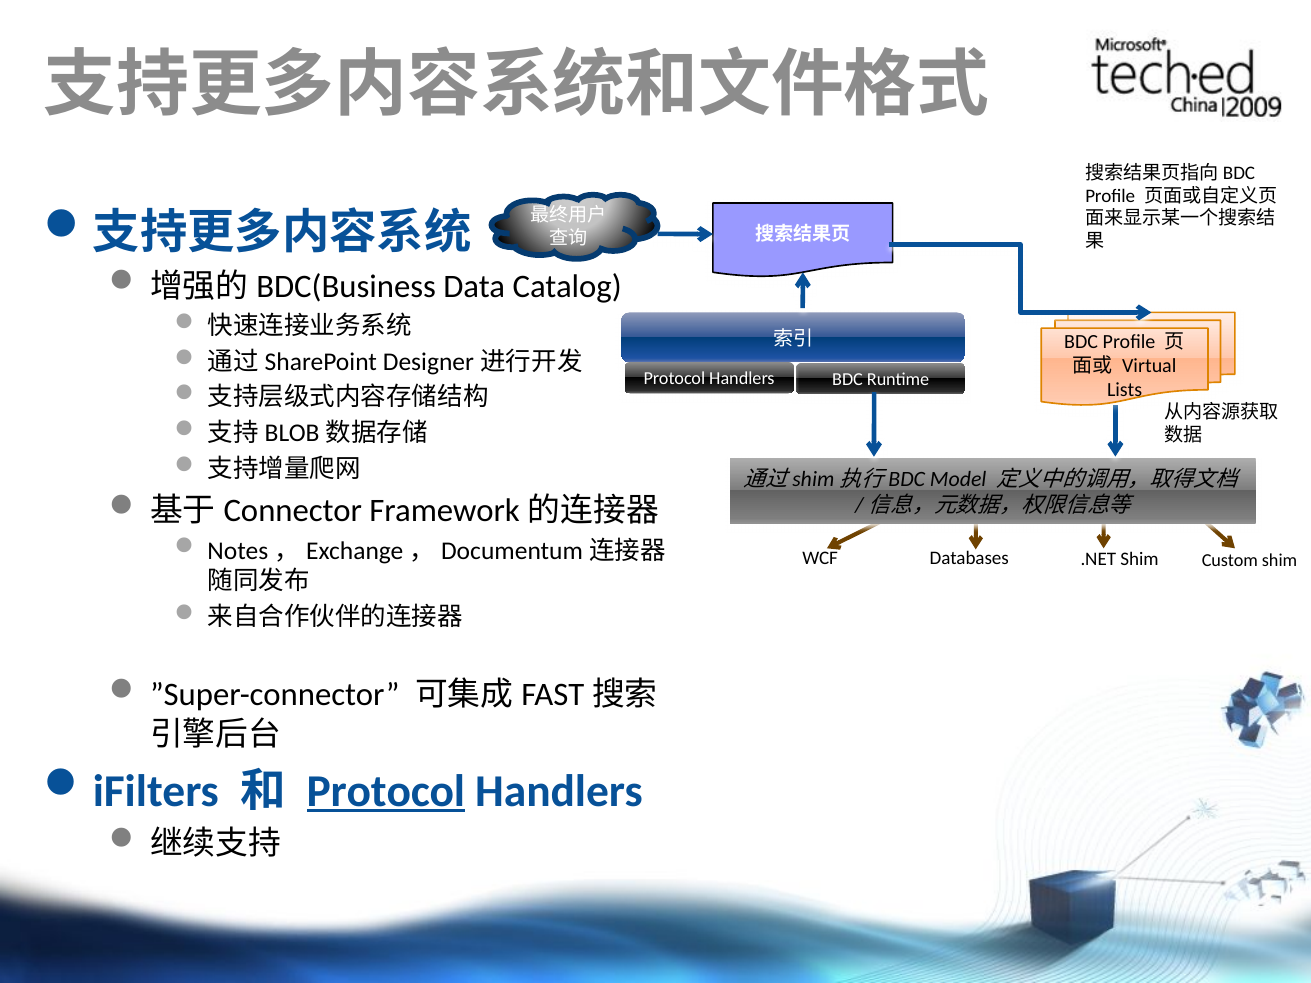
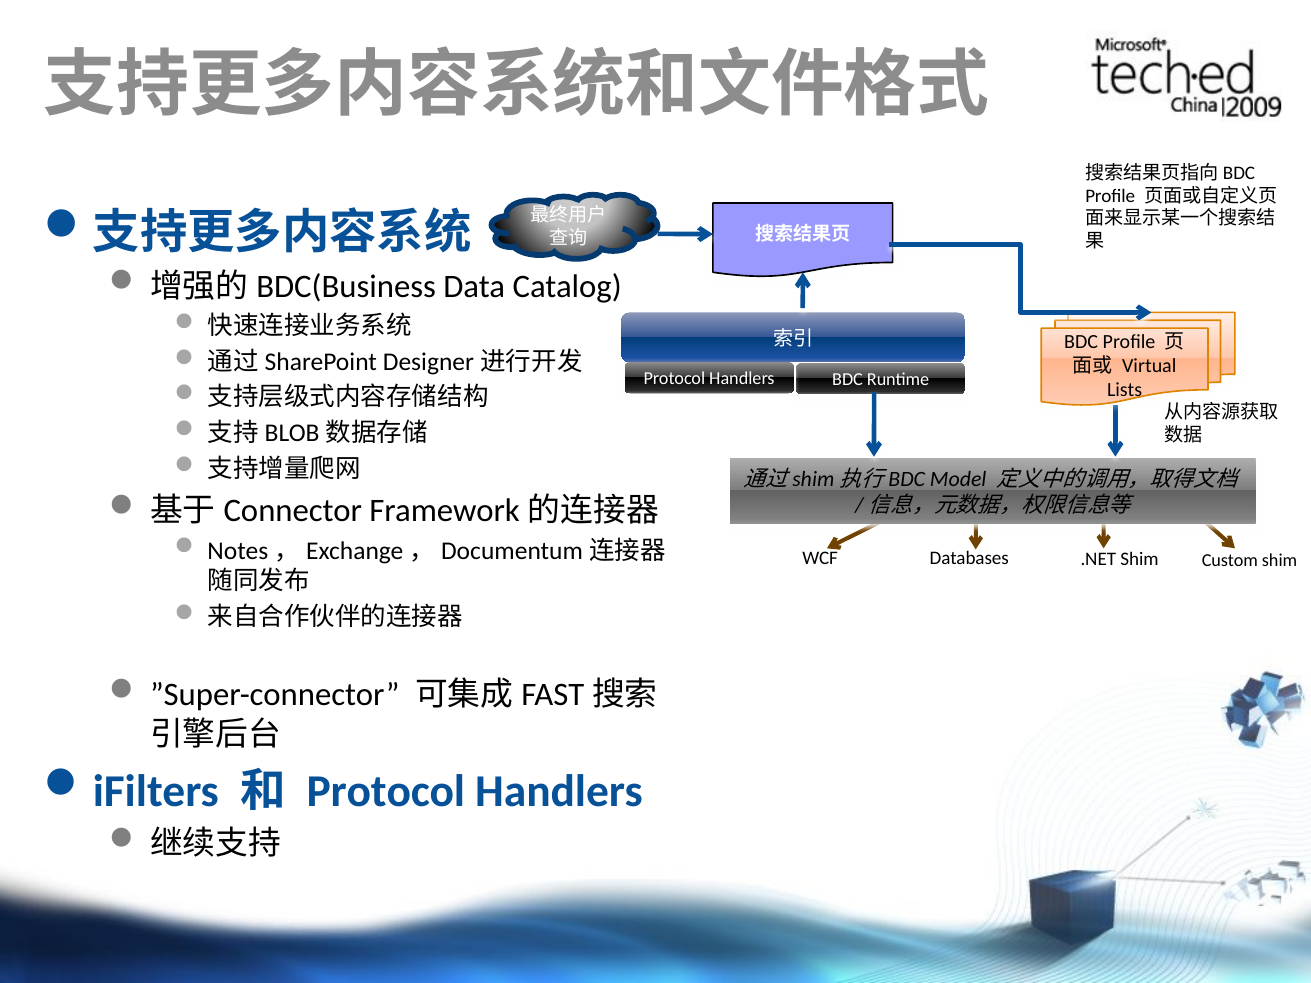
Protocol at (386, 791) underline: present -> none
